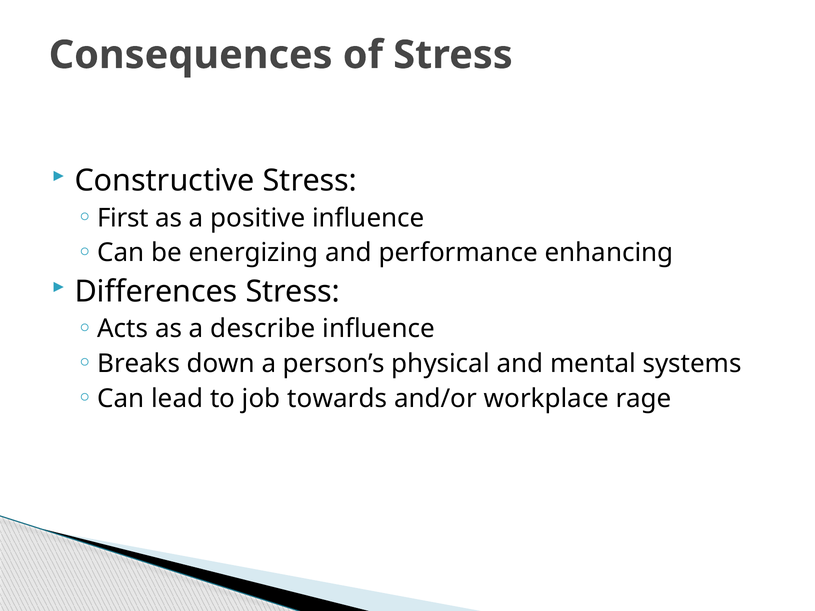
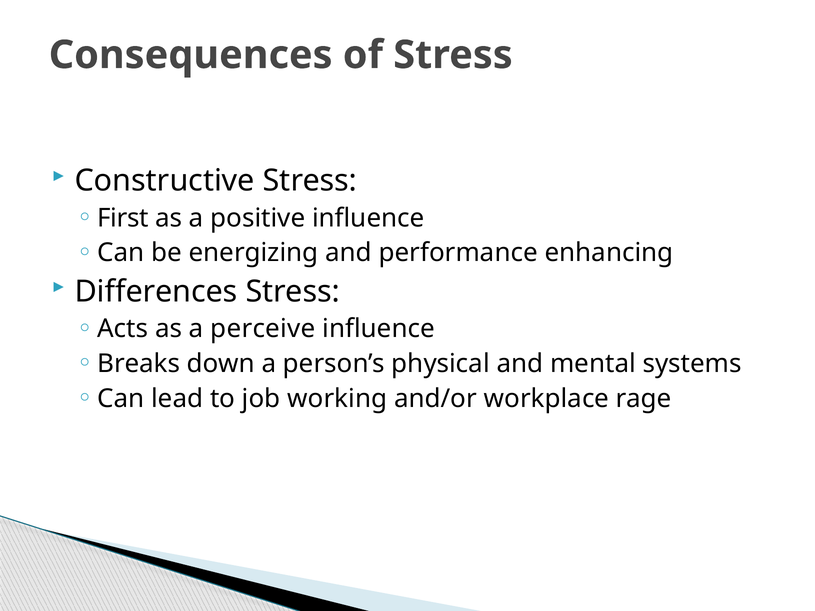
describe: describe -> perceive
towards: towards -> working
